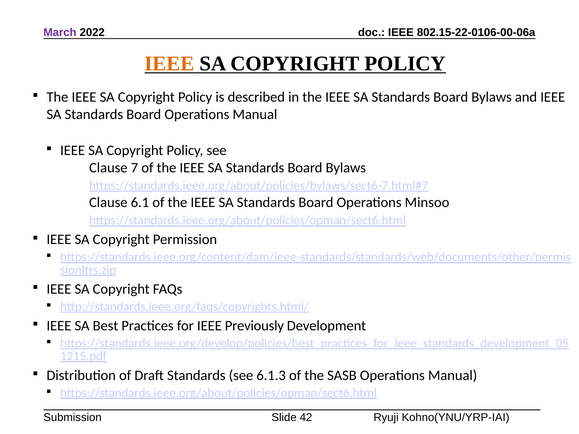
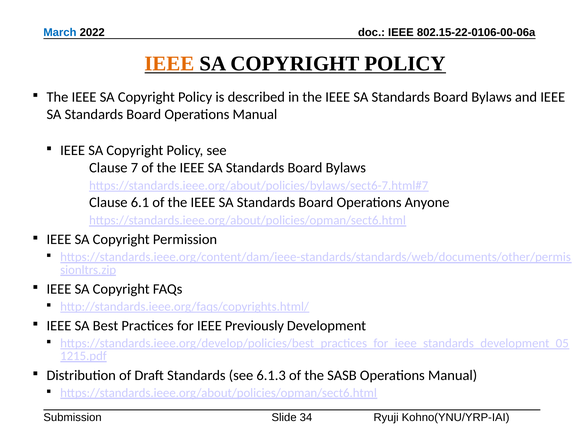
March colour: purple -> blue
Minsoo: Minsoo -> Anyone
42: 42 -> 34
